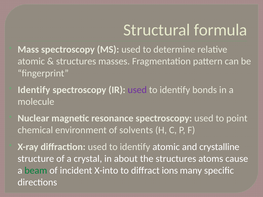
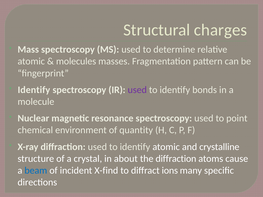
formula: formula -> charges
structures at (76, 61): structures -> molecules
solvents: solvents -> quantity
the structures: structures -> diffraction
beam colour: green -> blue
X-into: X-into -> X-find
